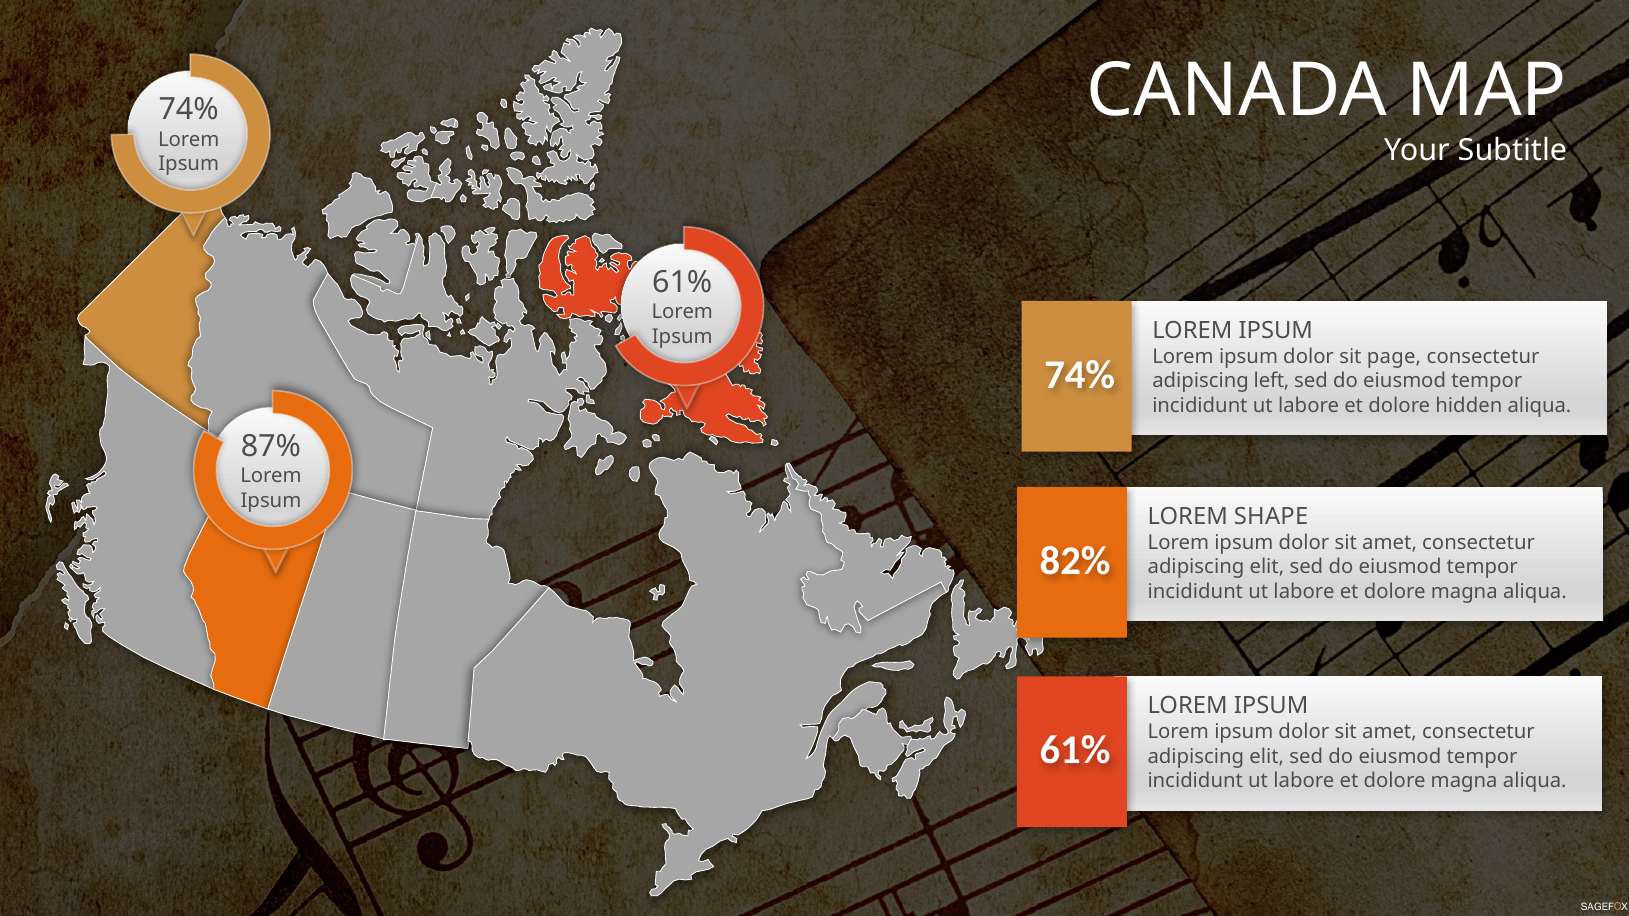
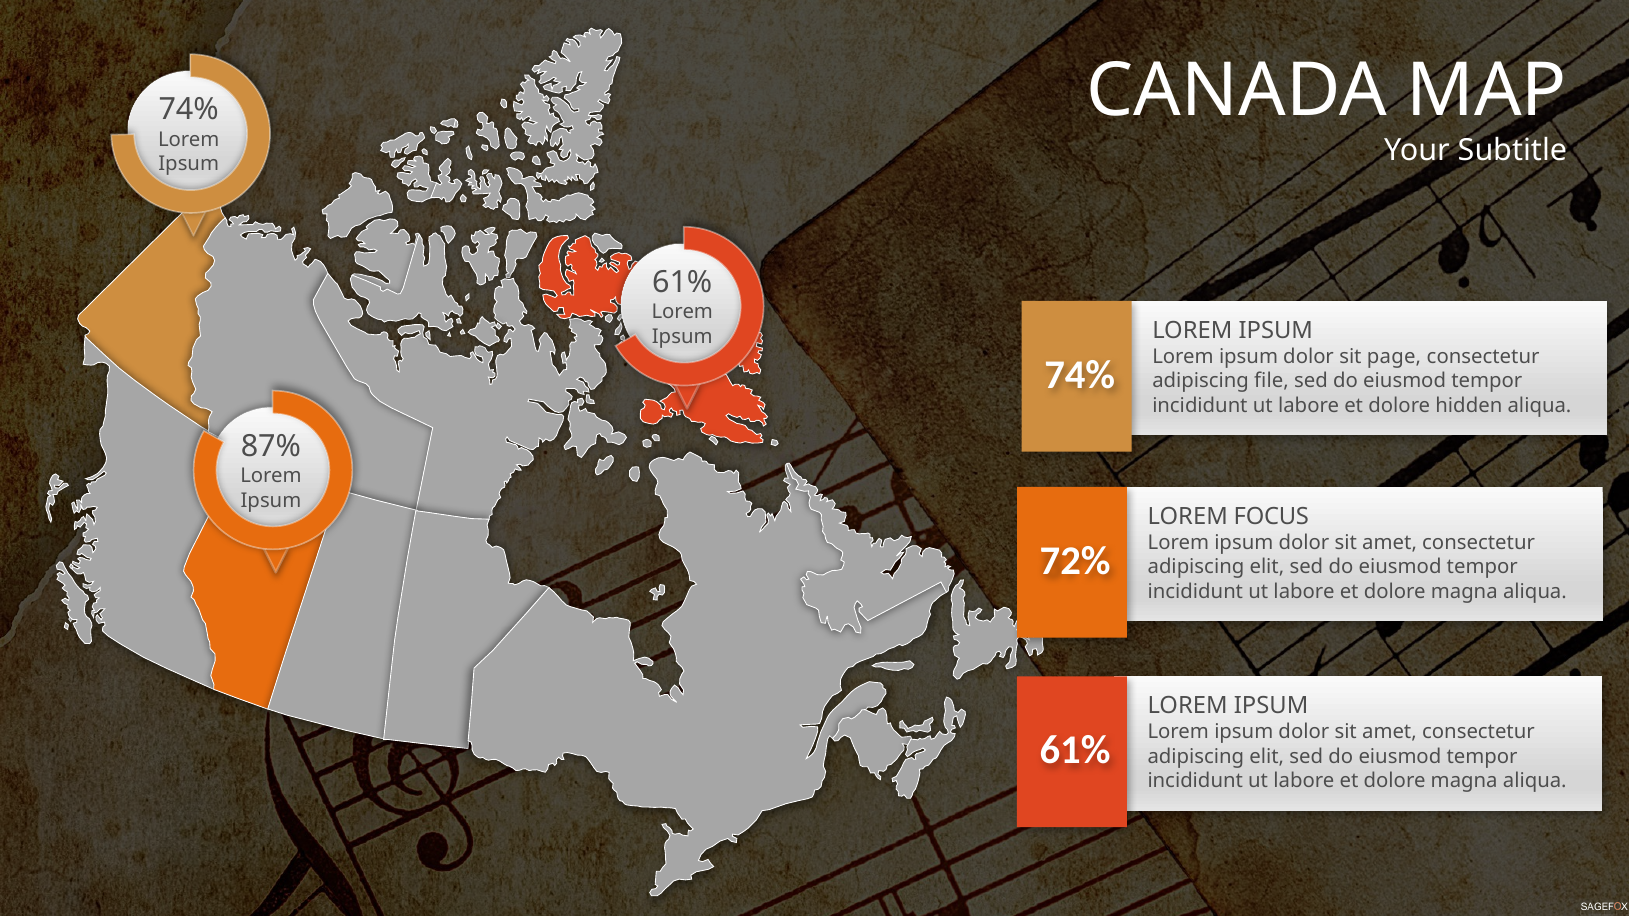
left: left -> file
SHAPE: SHAPE -> FOCUS
82%: 82% -> 72%
